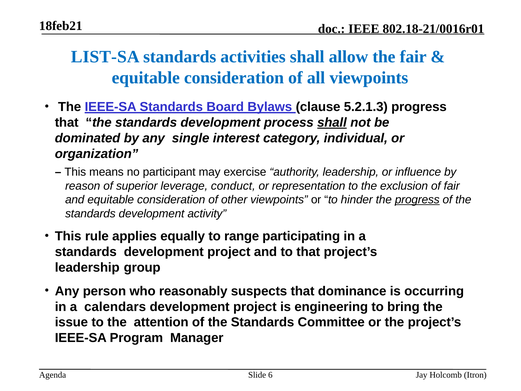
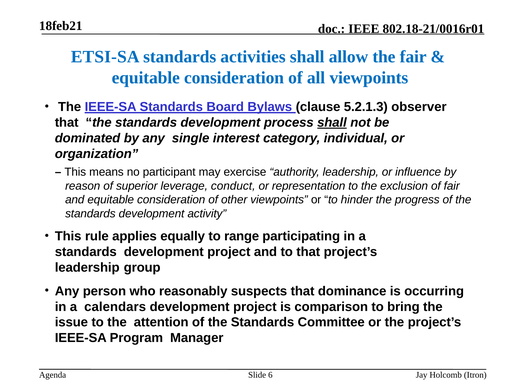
LIST-SA: LIST-SA -> ETSI-SA
5.2.1.3 progress: progress -> observer
progress at (417, 200) underline: present -> none
engineering: engineering -> comparison
